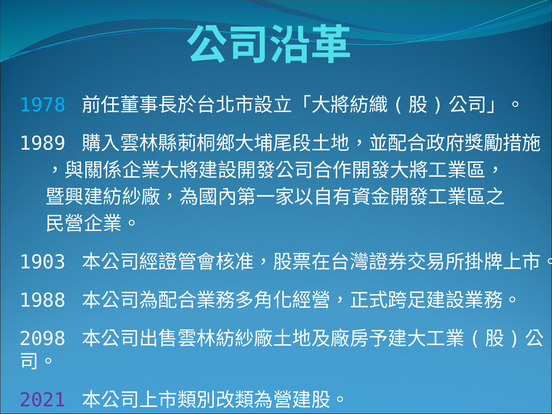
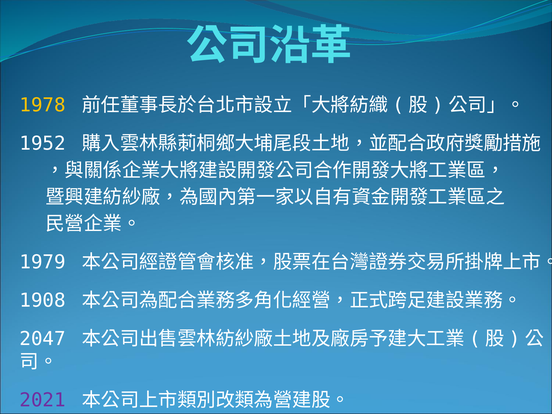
1978 colour: light blue -> yellow
1989: 1989 -> 1952
1903: 1903 -> 1979
1988: 1988 -> 1908
2098: 2098 -> 2047
